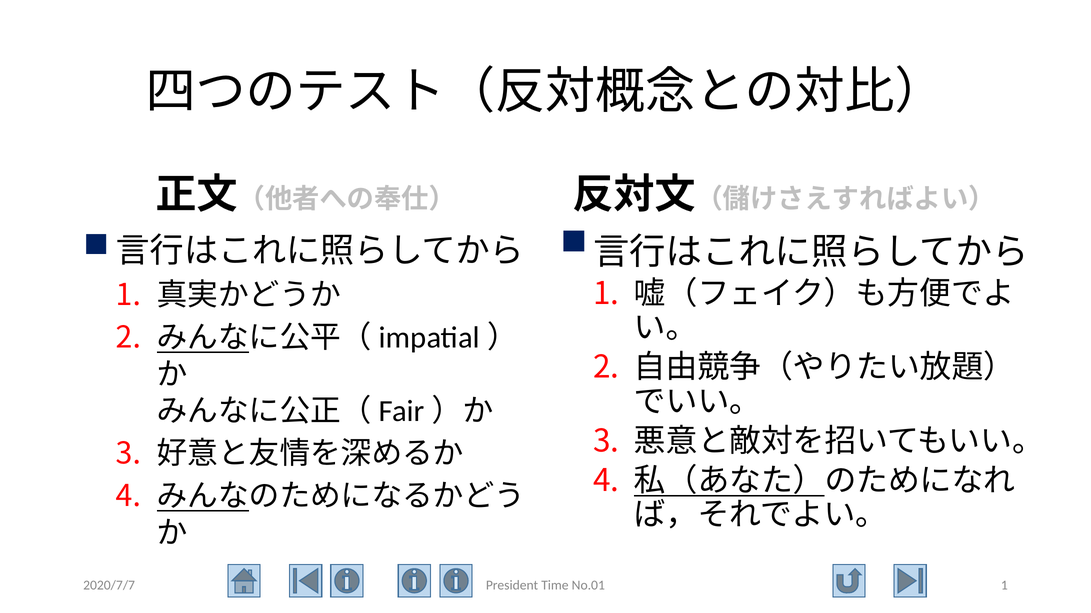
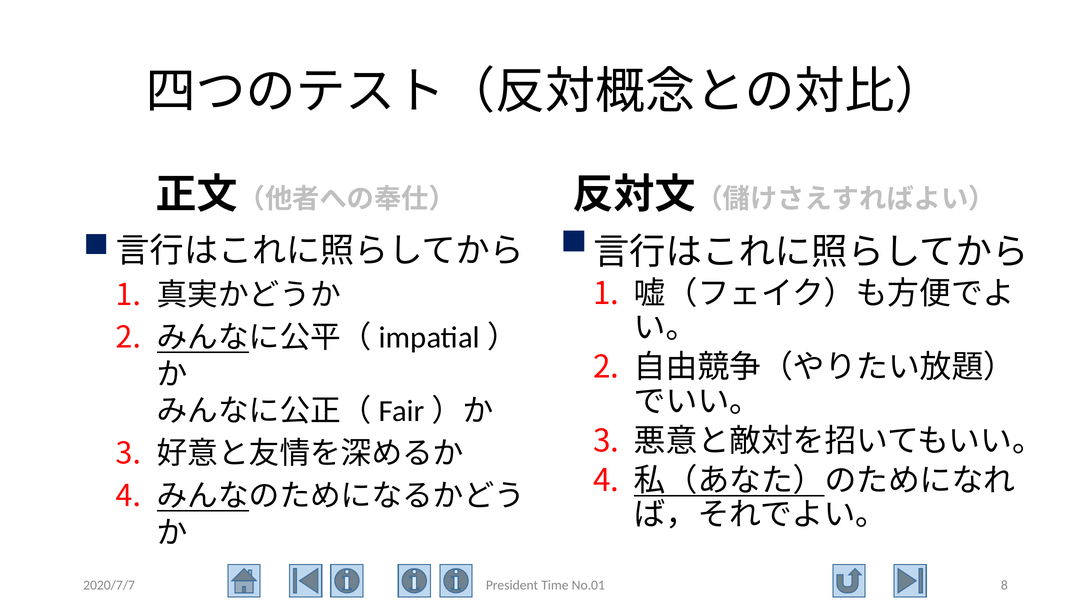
No.01 1: 1 -> 8
